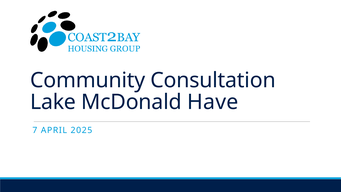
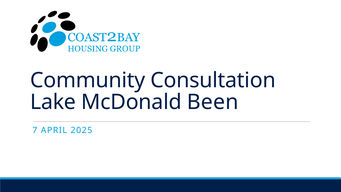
Have: Have -> Been
